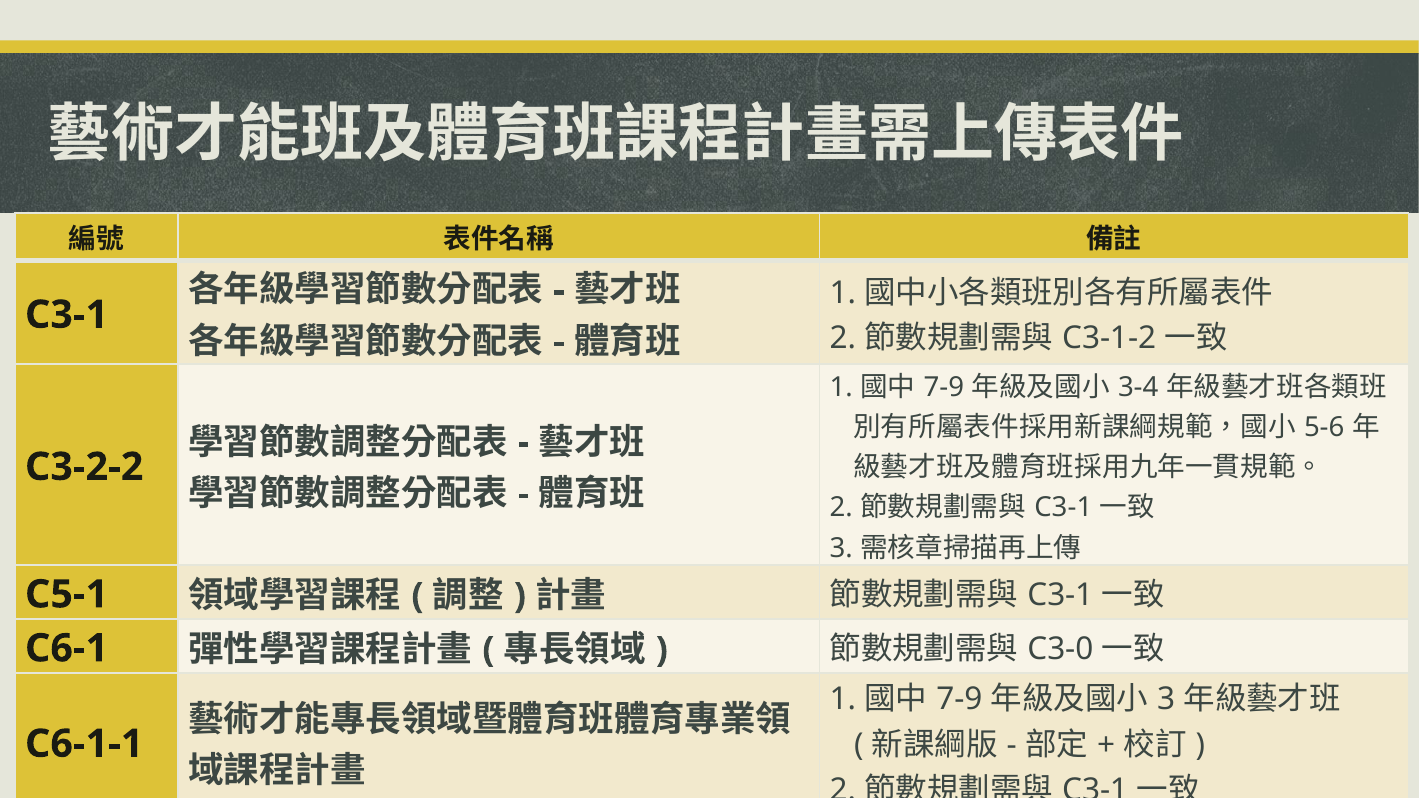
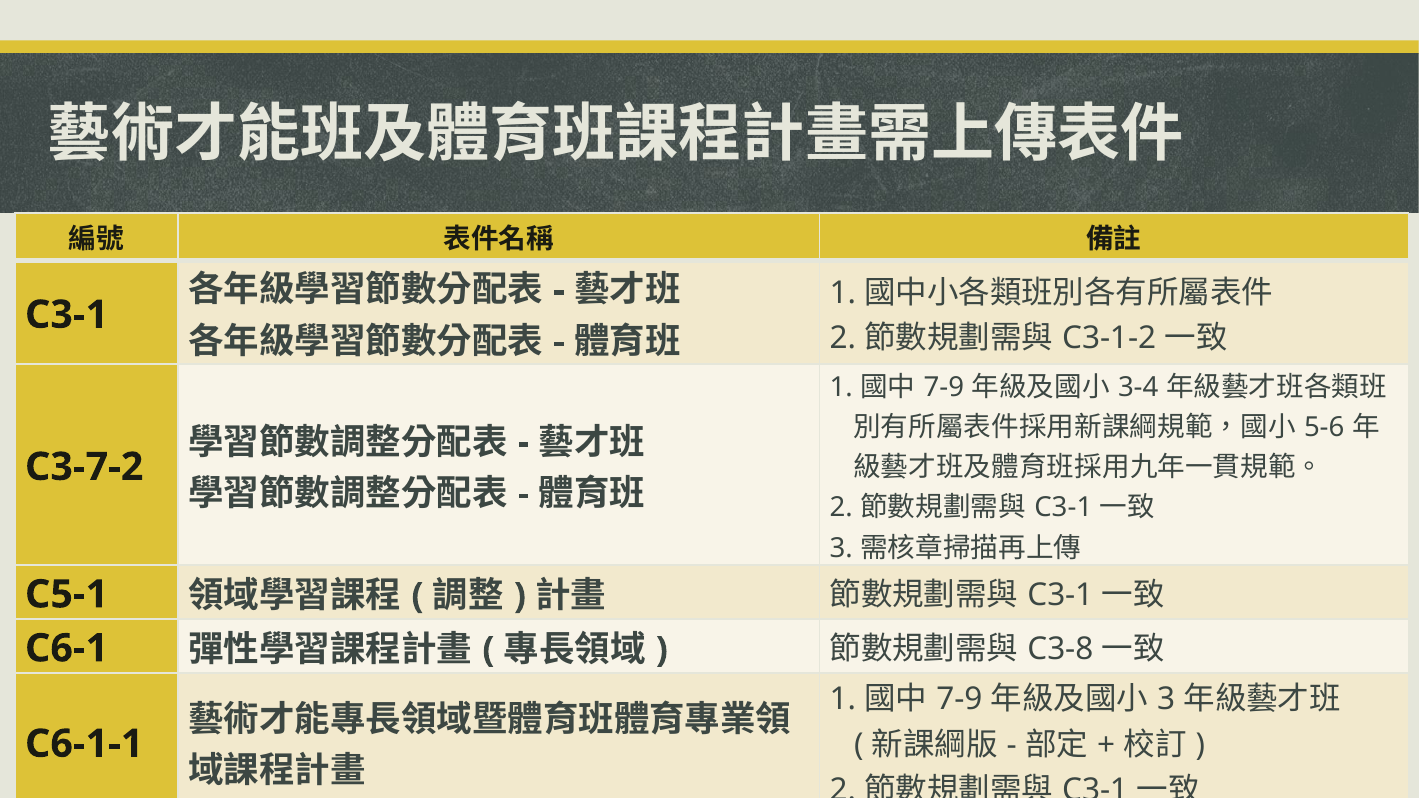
C3-2-2: C3-2-2 -> C3-7-2
C3-0: C3-0 -> C3-8
